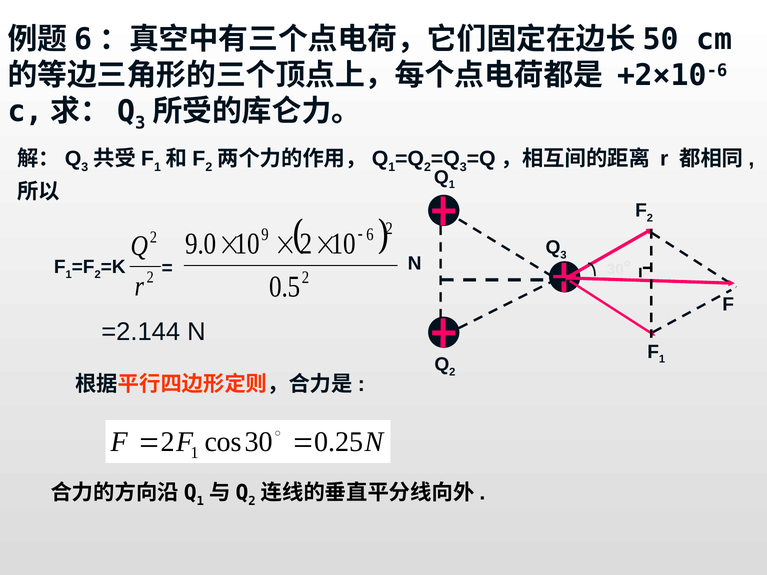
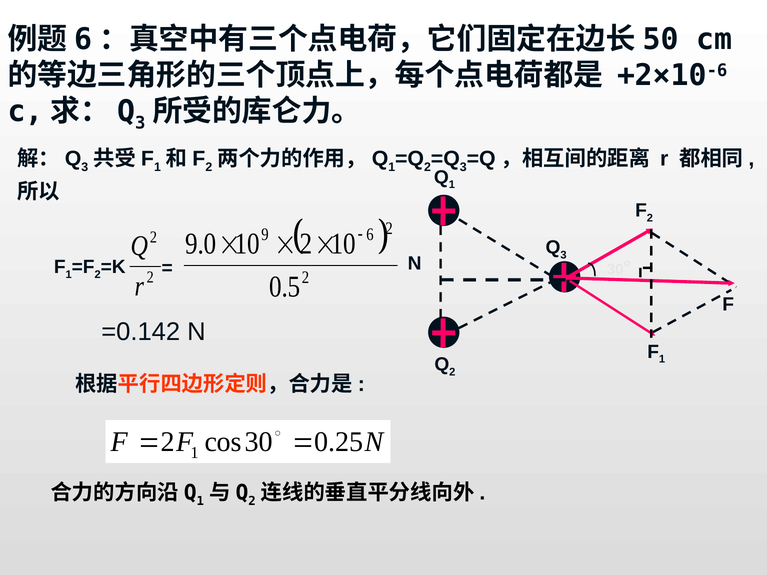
=2.144: =2.144 -> =0.142
